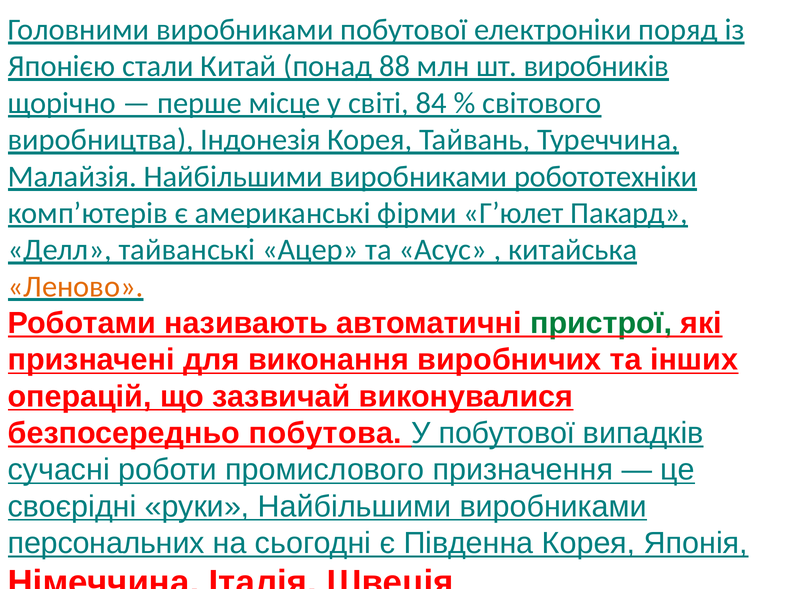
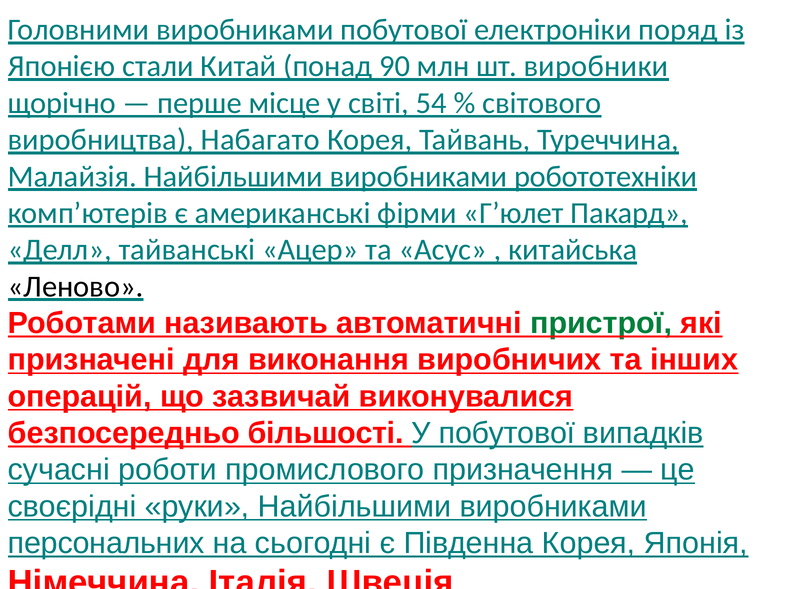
88: 88 -> 90
виробників: виробників -> виробники
84: 84 -> 54
Індонезія: Індонезія -> Набагато
Леново colour: orange -> black
побутова: побутова -> більшості
